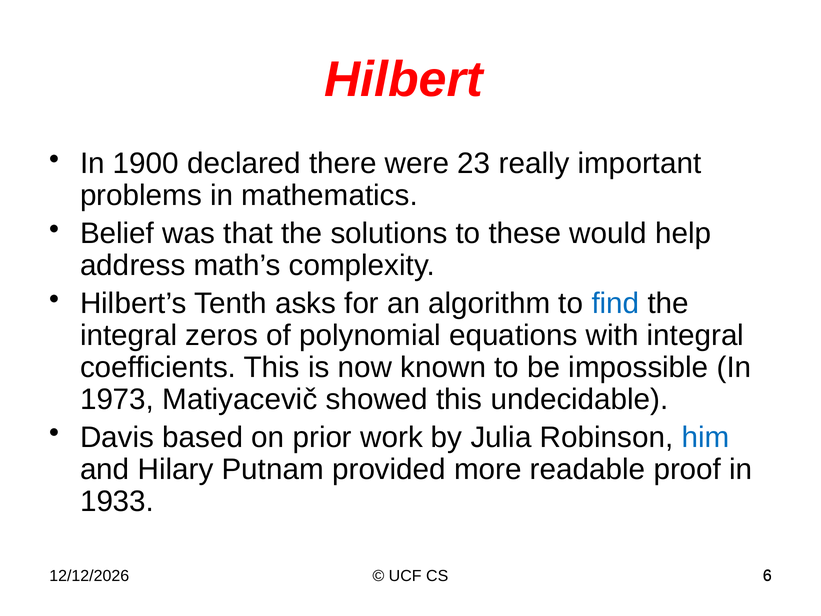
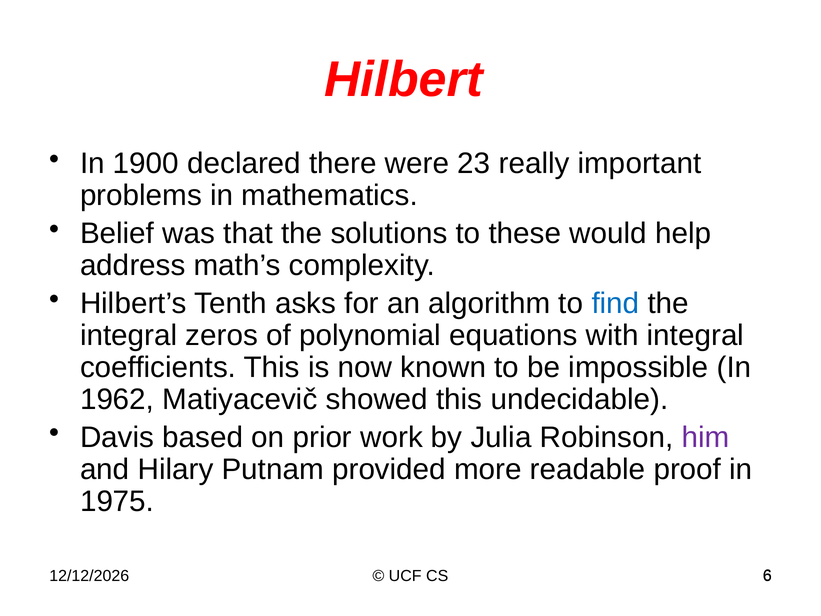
1973: 1973 -> 1962
him colour: blue -> purple
1933: 1933 -> 1975
